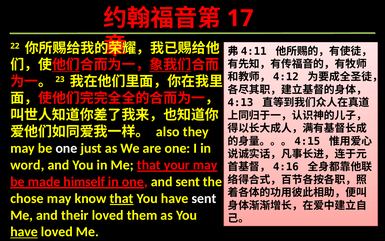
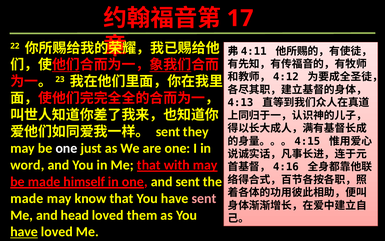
also at (168, 131): also -> sent
your: your -> with
chose at (27, 198): chose -> made
that at (122, 198) underline: present -> none
sent at (204, 198) colour: white -> pink
their: their -> head
